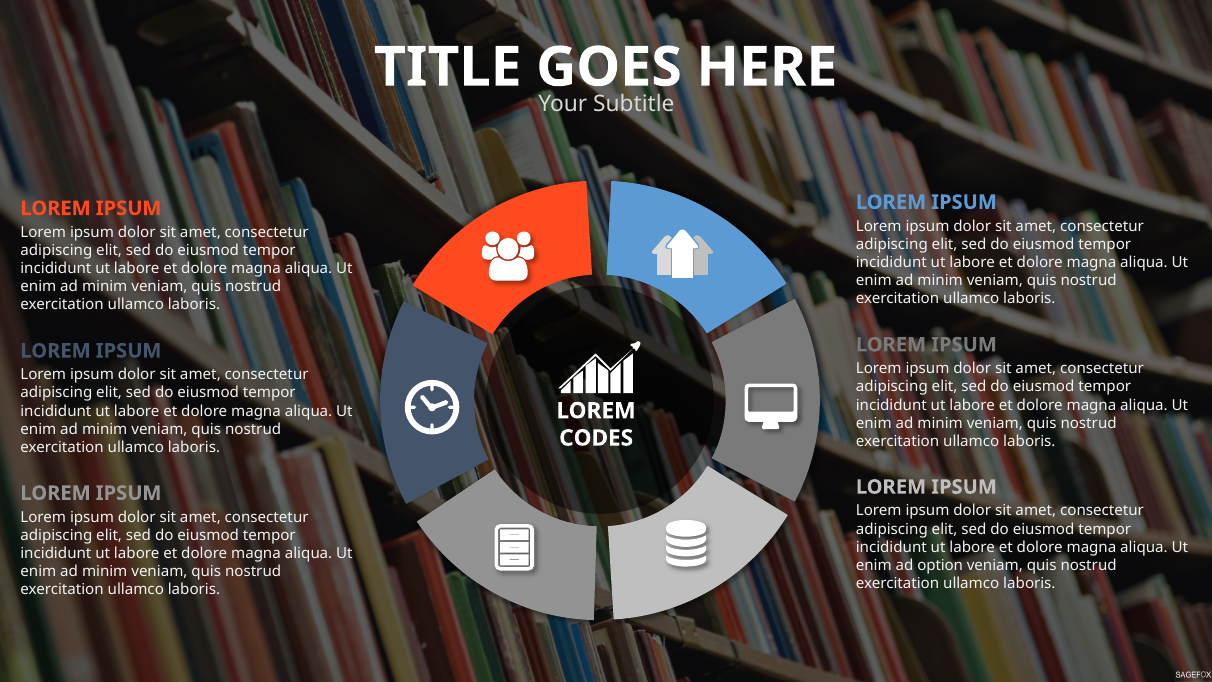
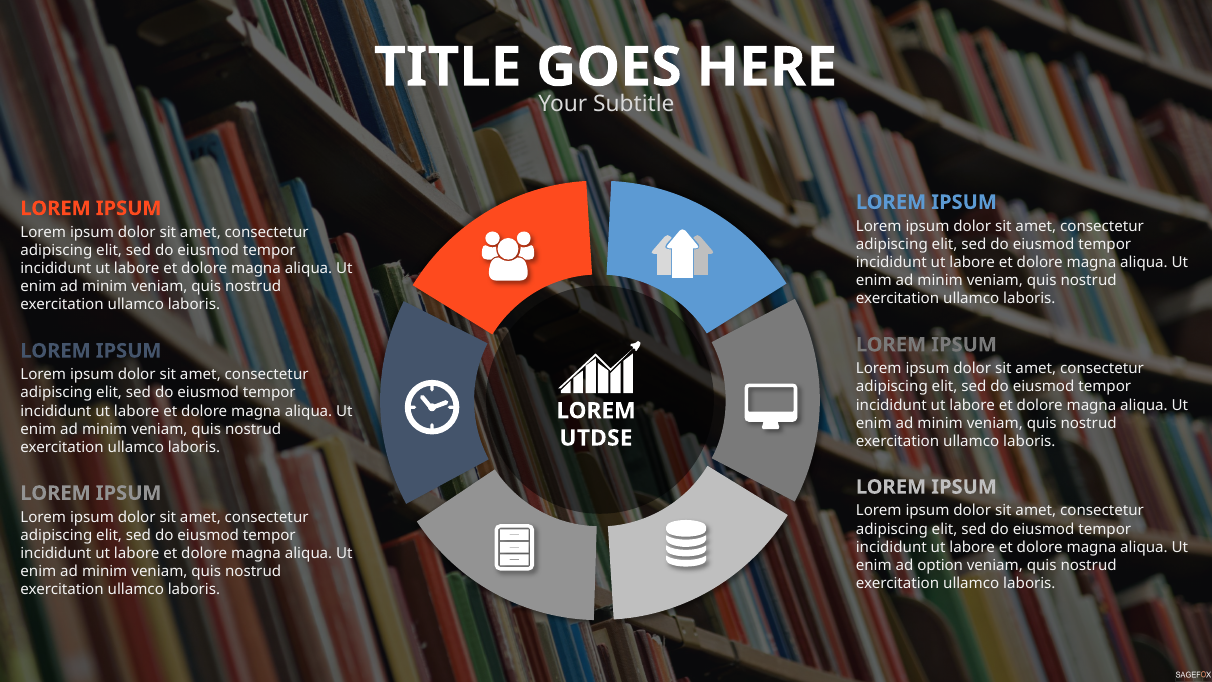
CODES: CODES -> UTDSE
